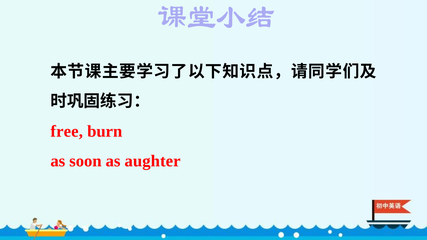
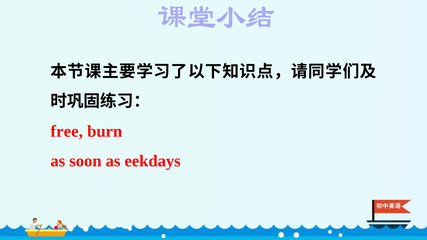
aughter: aughter -> eekdays
